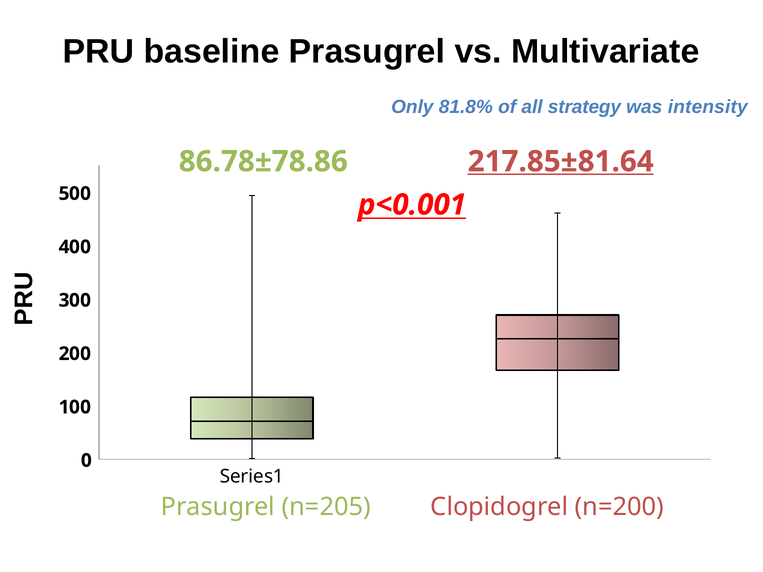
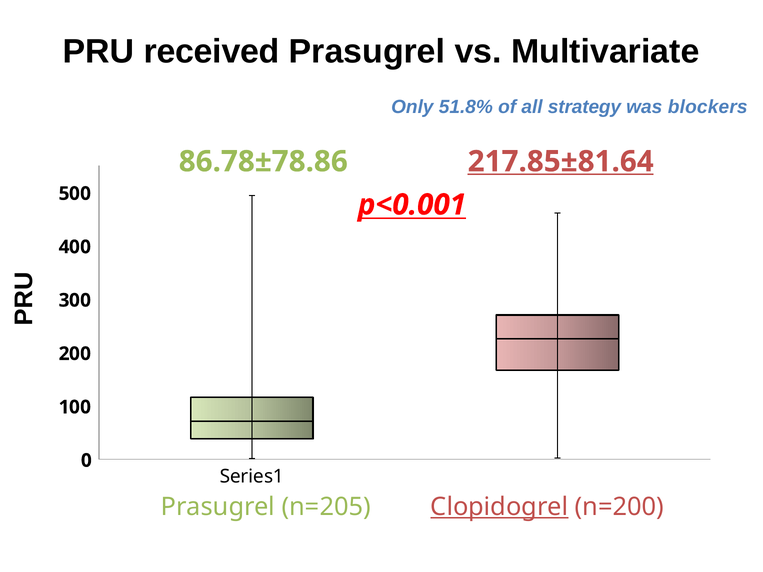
baseline: baseline -> received
81.8%: 81.8% -> 51.8%
intensity: intensity -> blockers
Clopidogrel underline: none -> present
